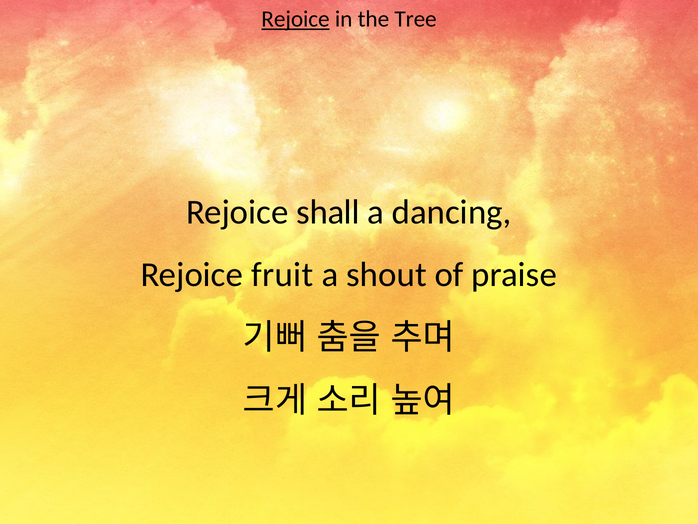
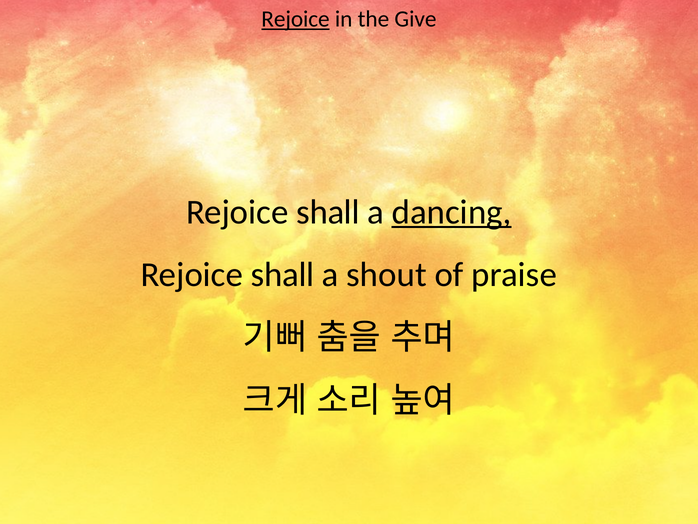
Tree: Tree -> Give
dancing underline: none -> present
fruit at (282, 275): fruit -> shall
